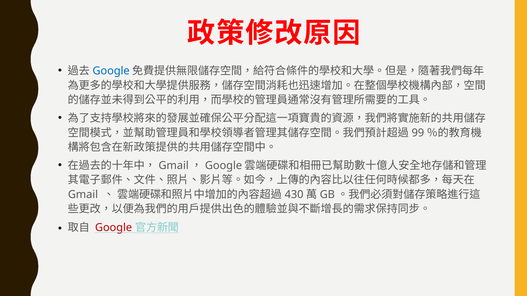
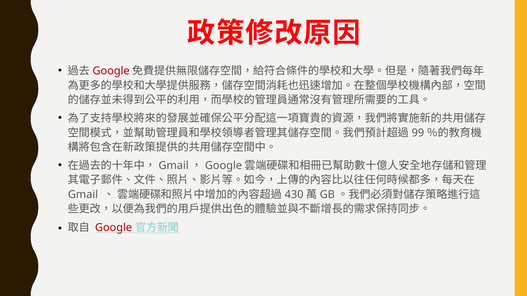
Google at (111, 71) colour: blue -> red
